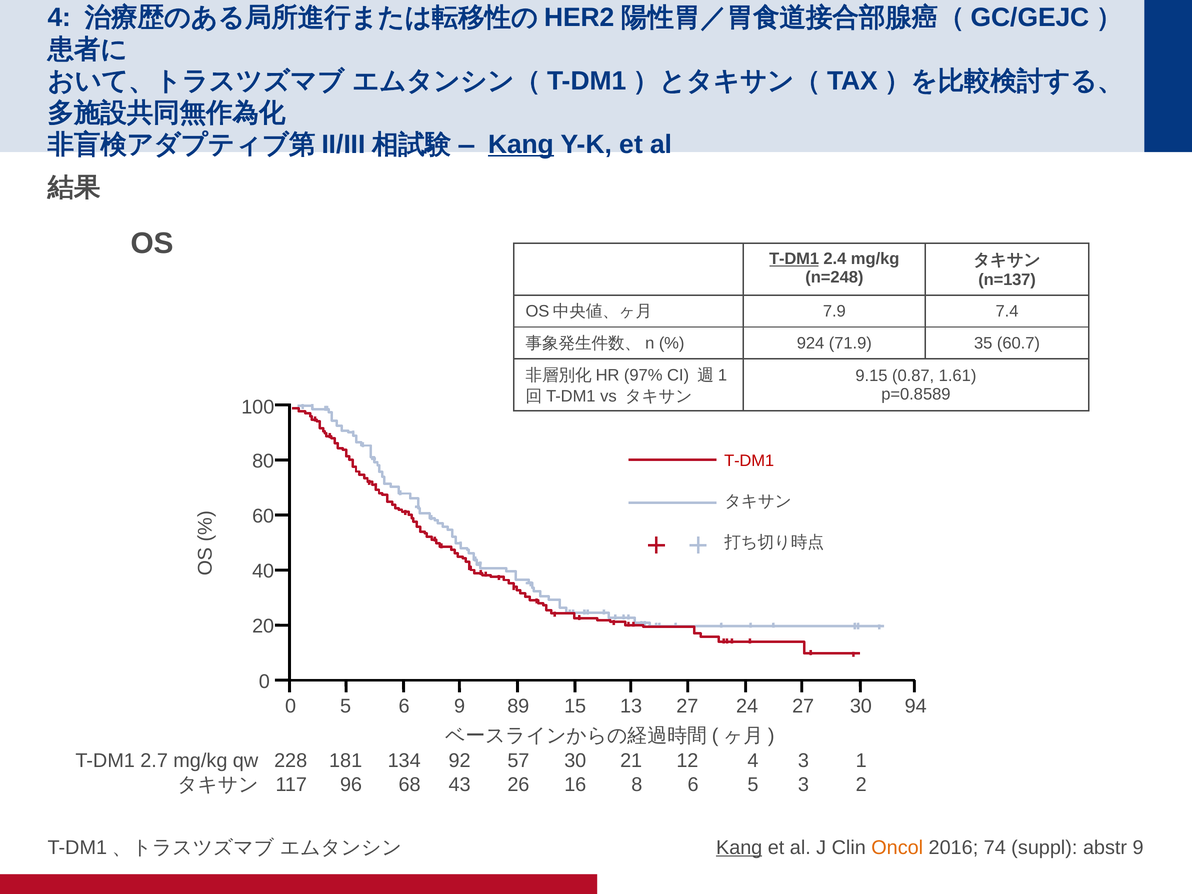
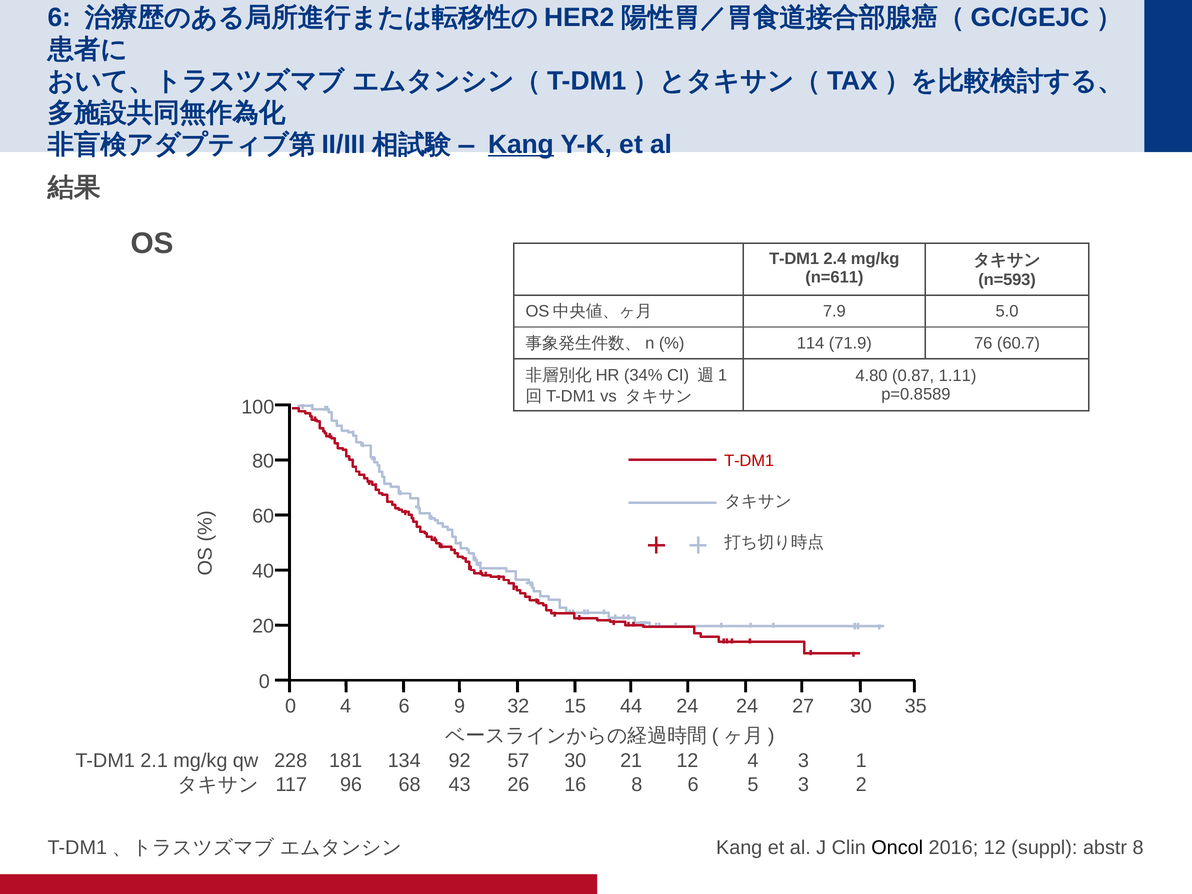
4 at (59, 17): 4 -> 6
T-DM1 at (794, 259) underline: present -> none
n=248: n=248 -> n=611
n=137: n=137 -> n=593
7.4: 7.4 -> 5.0
924: 924 -> 114
35: 35 -> 76
97%: 97% -> 34%
9.15: 9.15 -> 4.80
1.61: 1.61 -> 1.11
0 5: 5 -> 4
89: 89 -> 32
13: 13 -> 44
15 27: 27 -> 24
94: 94 -> 35
2.7: 2.7 -> 2.1
Kang at (739, 848) underline: present -> none
Oncol colour: orange -> black
2016 74: 74 -> 12
abstr 9: 9 -> 8
